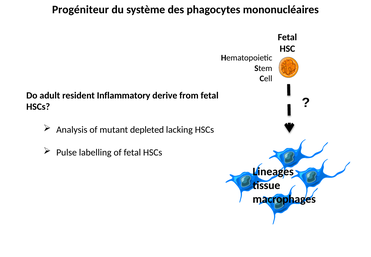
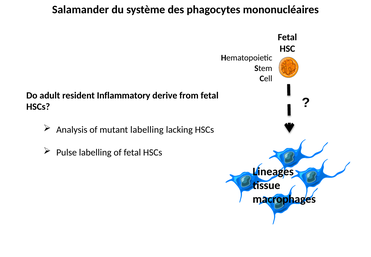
Progéniteur: Progéniteur -> Salamander
mutant depleted: depleted -> labelling
